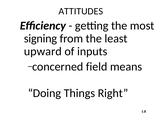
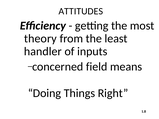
signing: signing -> theory
upward: upward -> handler
